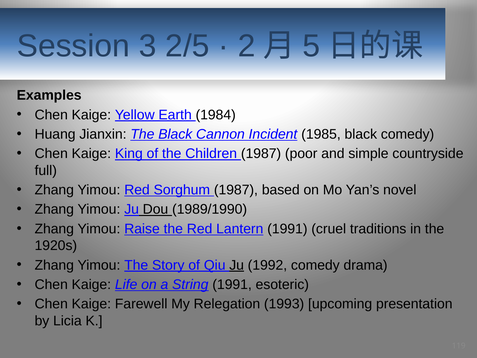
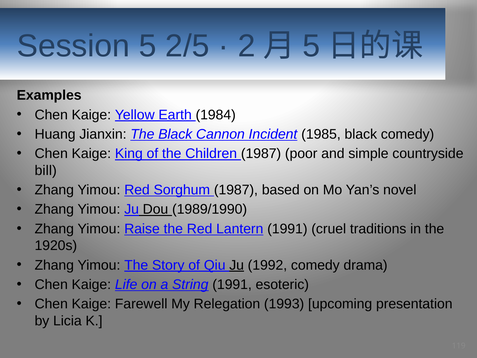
Session 3: 3 -> 5
full: full -> bill
